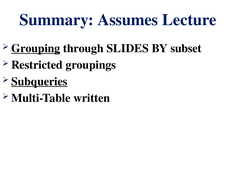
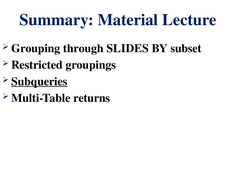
Assumes: Assumes -> Material
Grouping underline: present -> none
written: written -> returns
